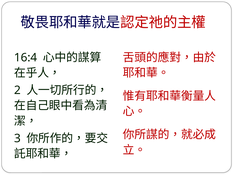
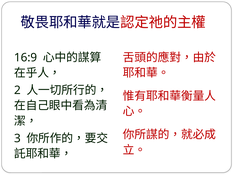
16:4: 16:4 -> 16:9
